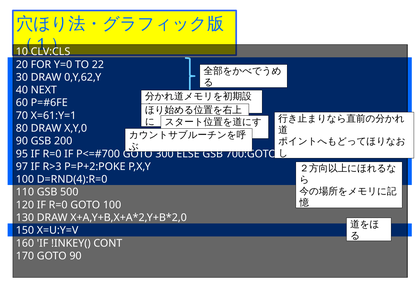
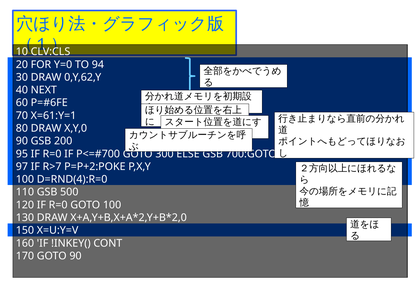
22: 22 -> 94
R>3: R>3 -> R>7
